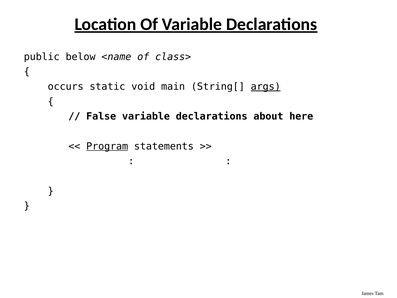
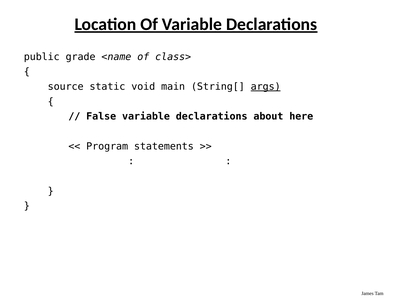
below: below -> grade
occurs: occurs -> source
Program underline: present -> none
